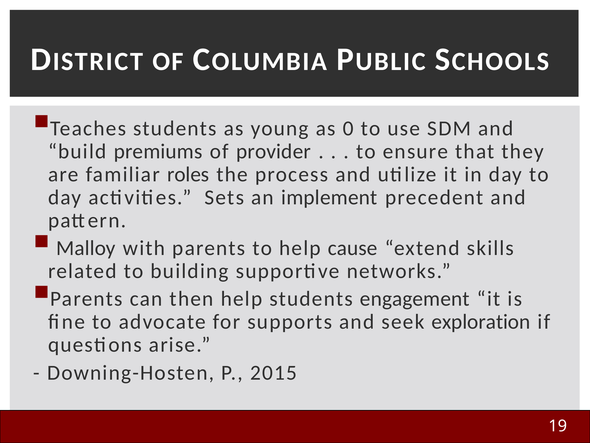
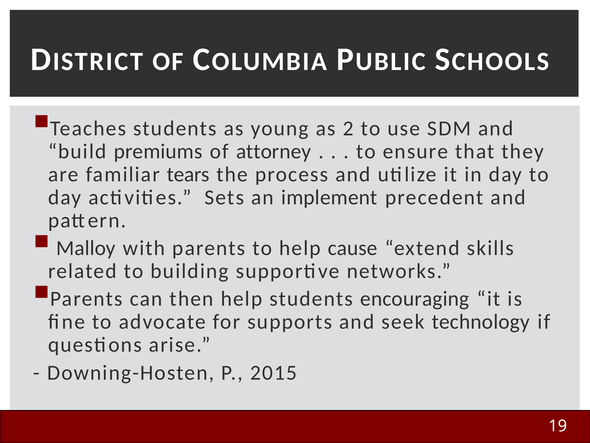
0: 0 -> 2
provider: provider -> attorney
roles: roles -> tears
engagement: engagement -> encouraging
exploration: exploration -> technology
